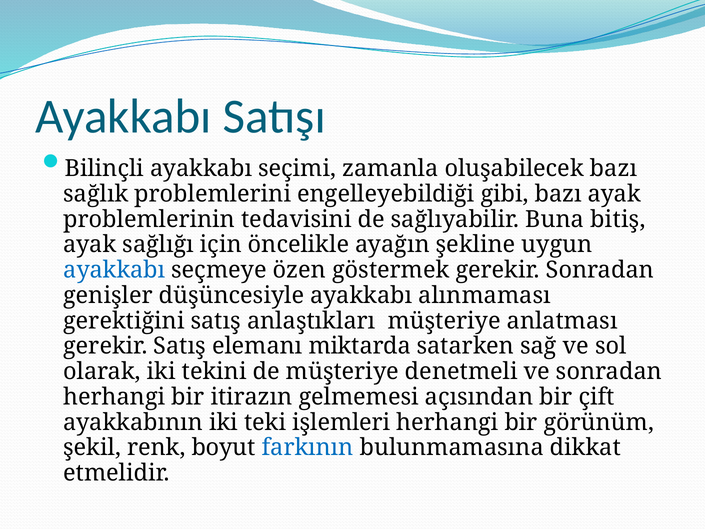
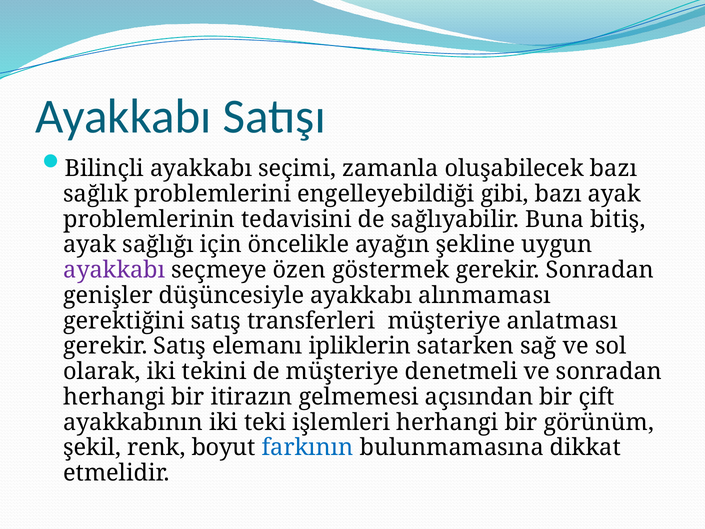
ayakkabı at (114, 270) colour: blue -> purple
anlaştıkları: anlaştıkları -> transferleri
miktarda: miktarda -> ipliklerin
